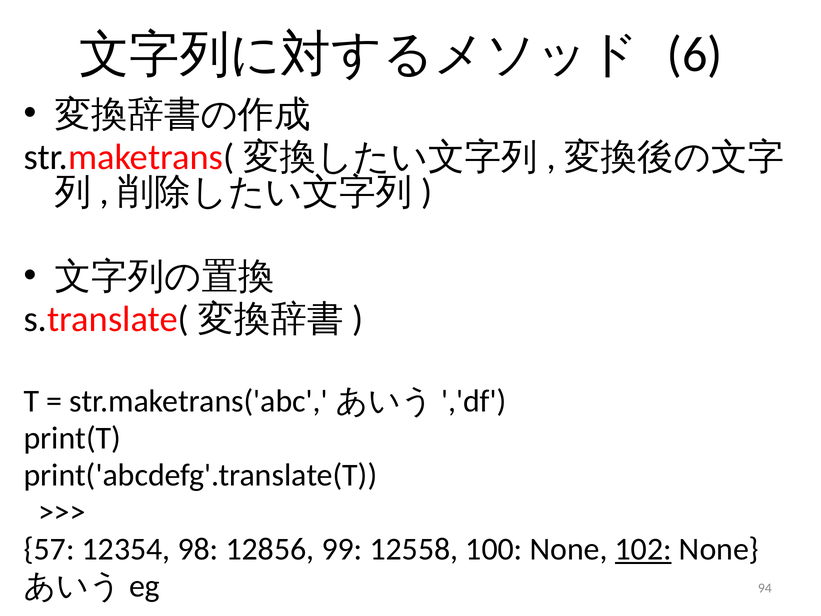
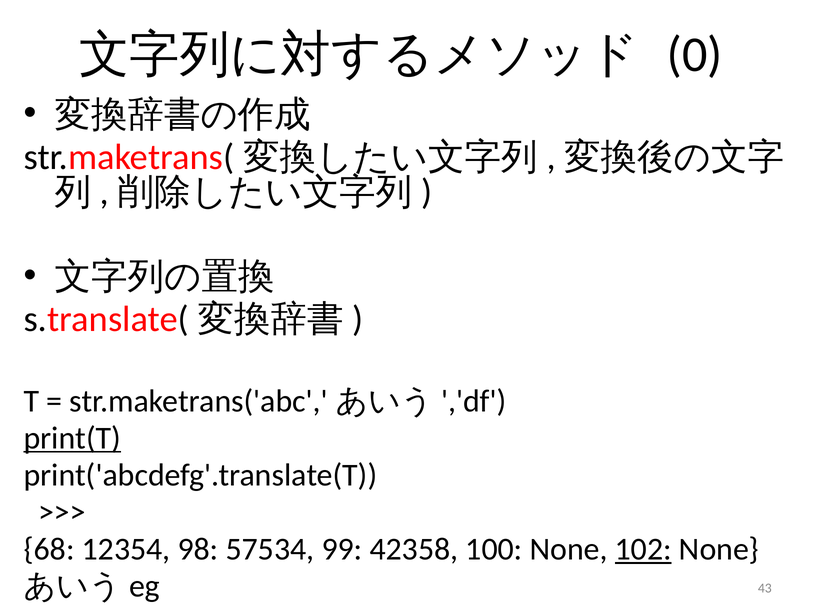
6: 6 -> 0
print(T underline: none -> present
57: 57 -> 68
12856: 12856 -> 57534
12558: 12558 -> 42358
94: 94 -> 43
